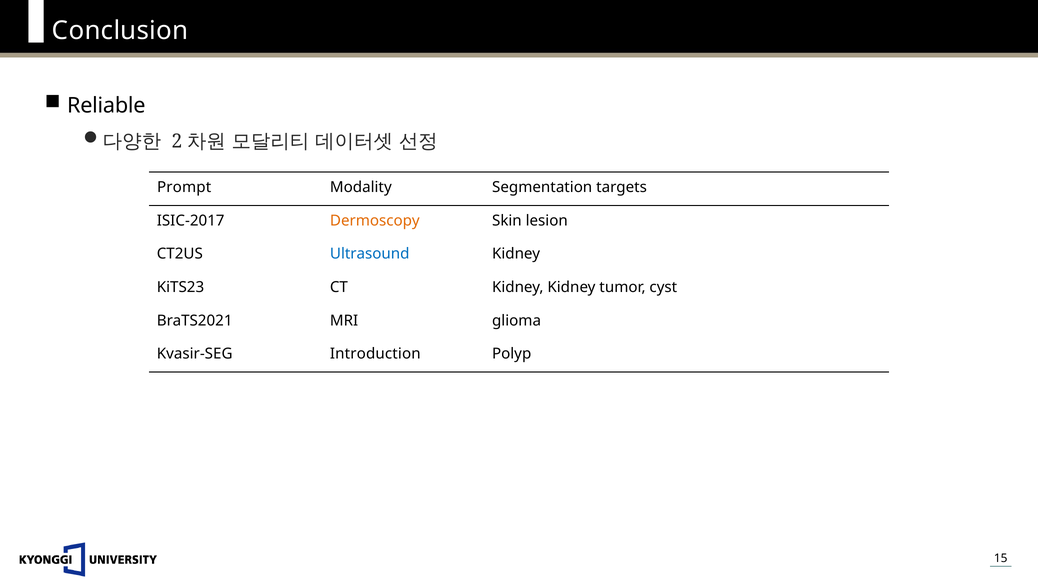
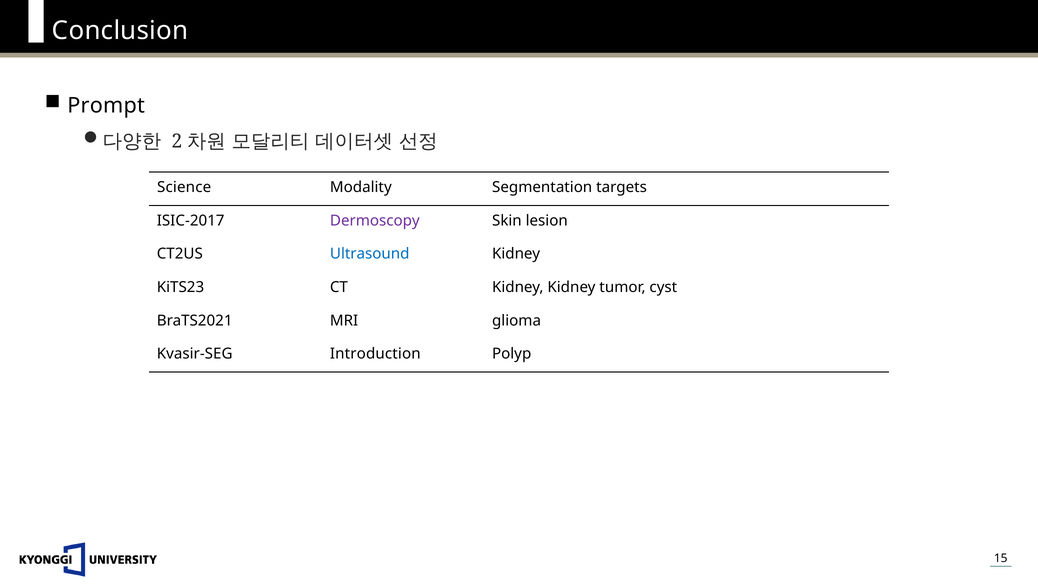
Reliable: Reliable -> Prompt
Prompt: Prompt -> Science
Dermoscopy colour: orange -> purple
